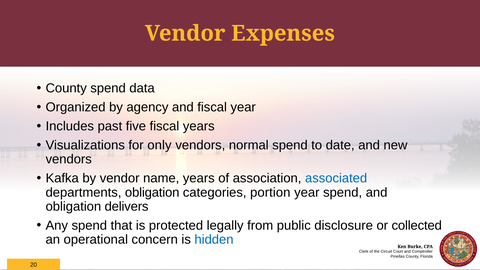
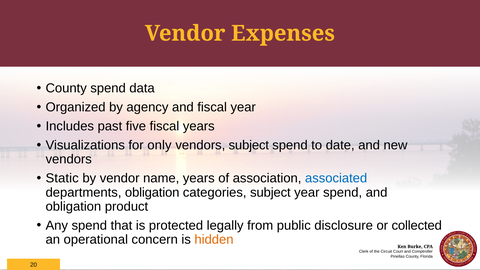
vendors normal: normal -> subject
Kafka: Kafka -> Static
categories portion: portion -> subject
delivers: delivers -> product
hidden colour: blue -> orange
